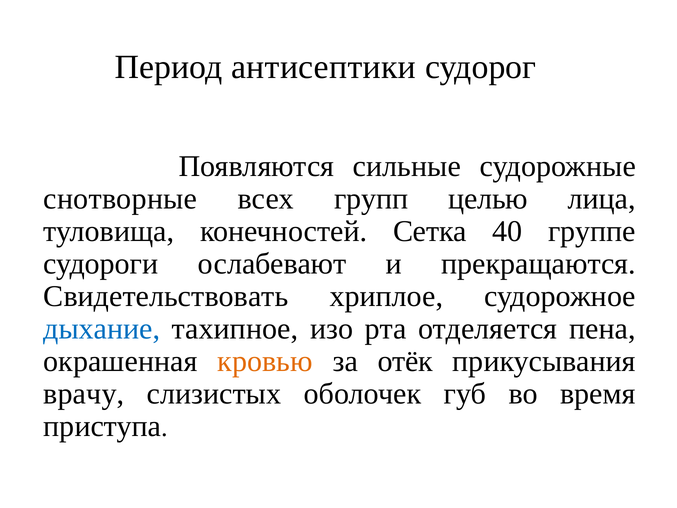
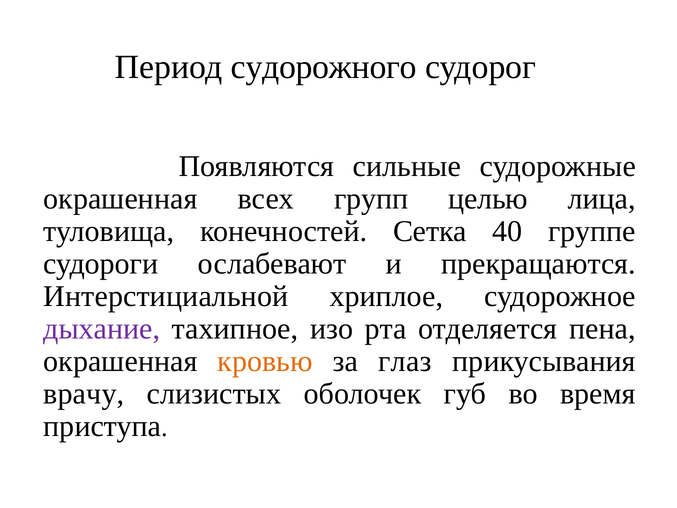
антисептики: антисептики -> судорожного
снотворные at (120, 199): снотворные -> окрашенная
Свидетельствовать: Свидетельствовать -> Интерстициальной
дыхание colour: blue -> purple
отёк: отёк -> глаз
